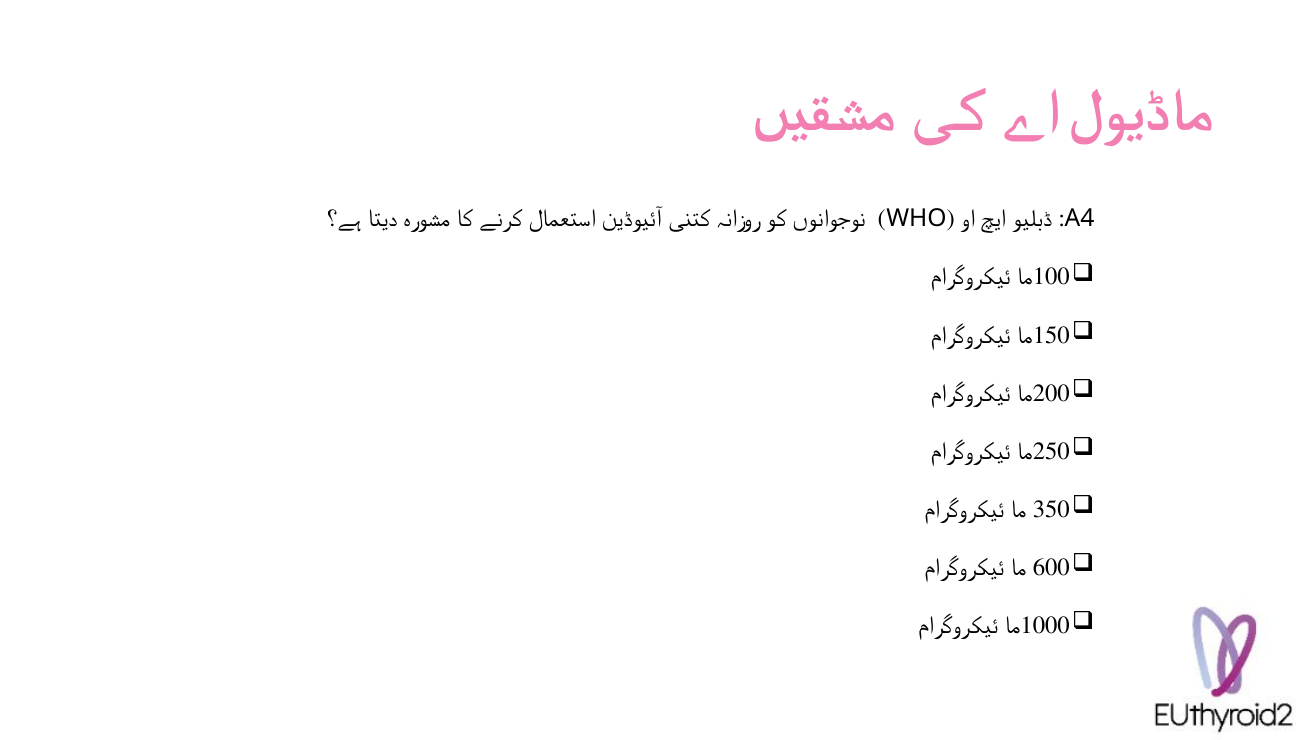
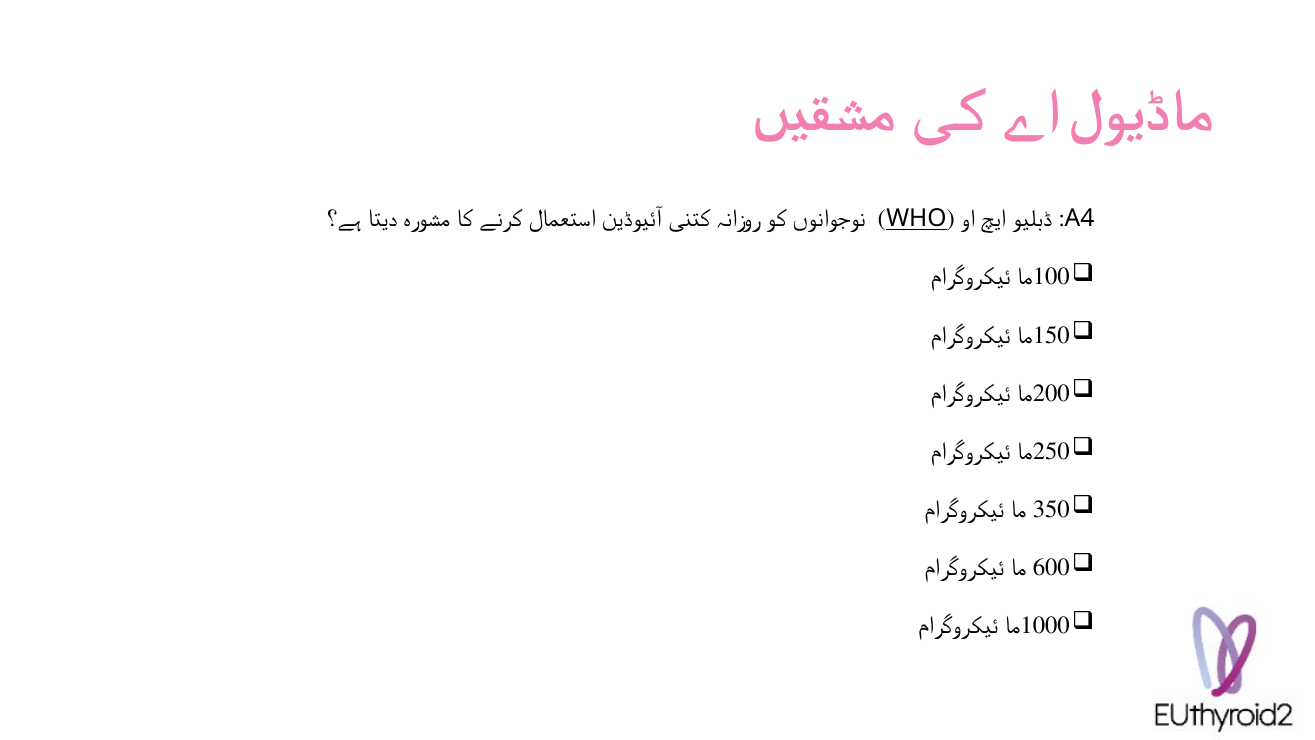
WHO underline: none -> present
